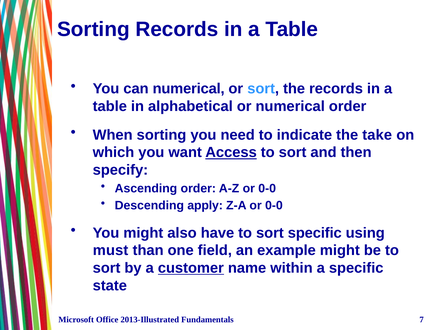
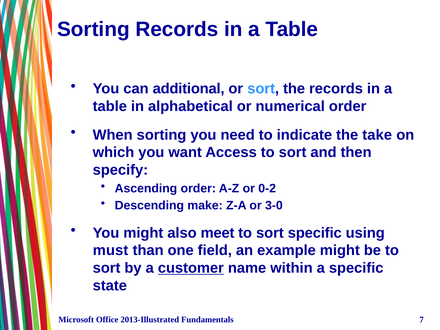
can numerical: numerical -> additional
Access underline: present -> none
A-Z or 0-0: 0-0 -> 0-2
apply: apply -> make
Z-A or 0-0: 0-0 -> 3-0
have: have -> meet
